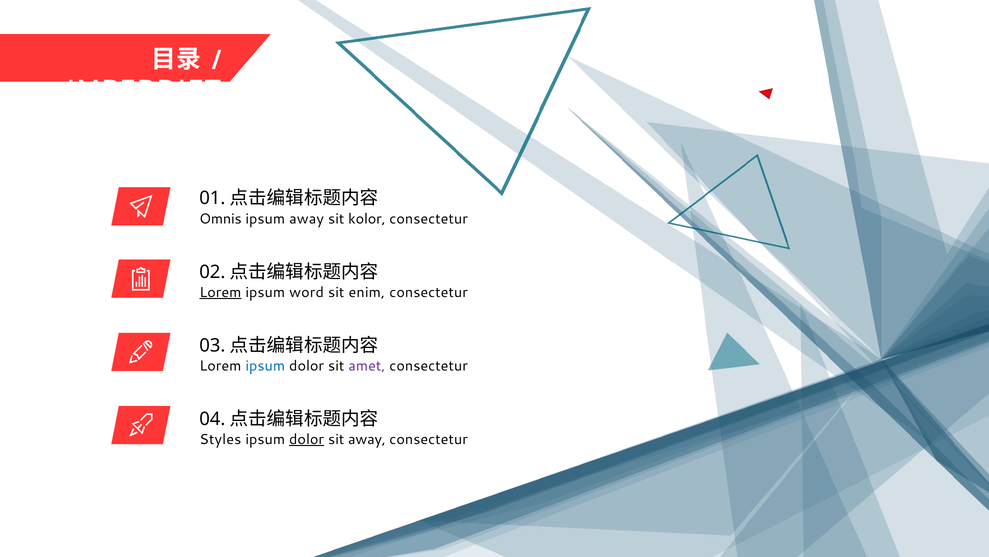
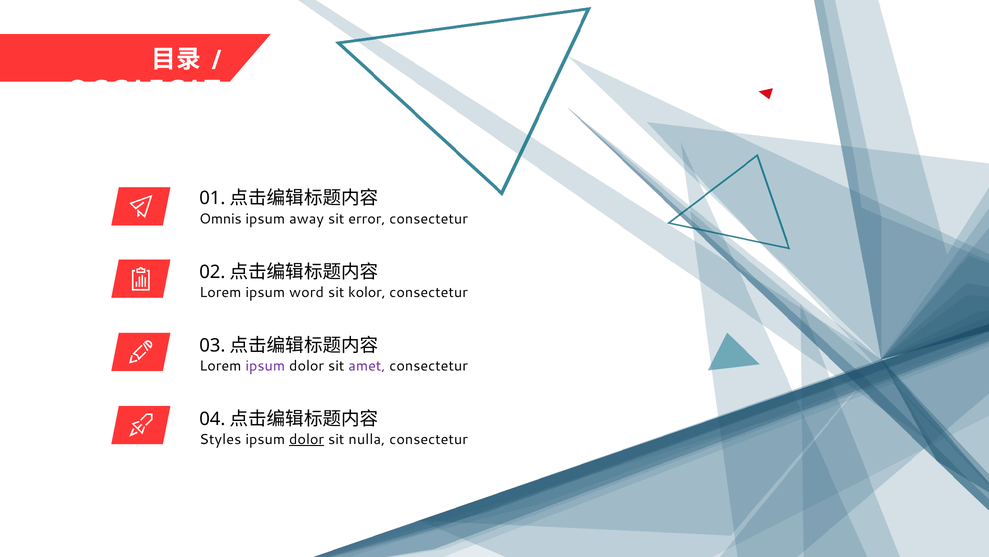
IMPERDIET: IMPERDIET -> OCCAECAT
kolor: kolor -> error
Lorem at (220, 292) underline: present -> none
enim: enim -> kolor
ipsum at (265, 365) colour: blue -> purple
sit away: away -> nulla
